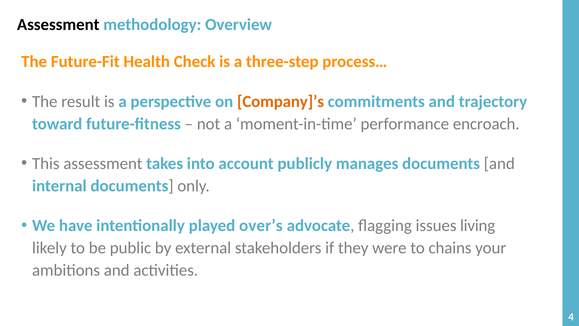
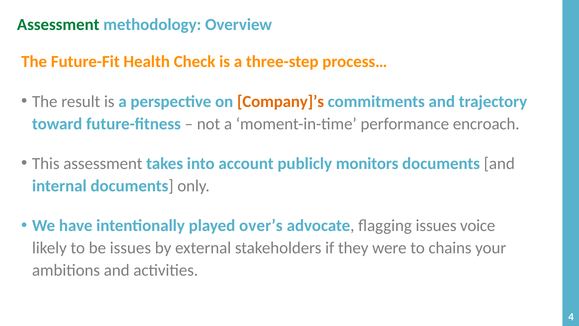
Assessment at (58, 24) colour: black -> green
manages: manages -> monitors
living: living -> voice
be public: public -> issues
